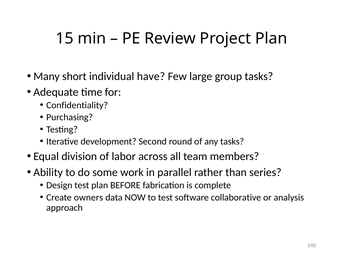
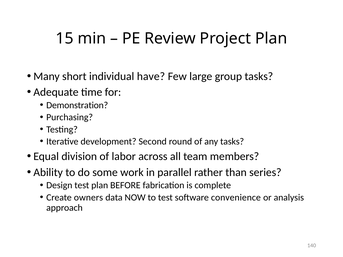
Confidentiality: Confidentiality -> Demonstration
collaborative: collaborative -> convenience
